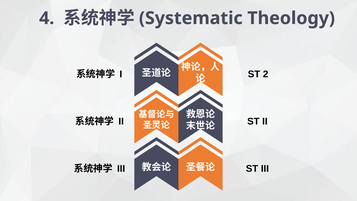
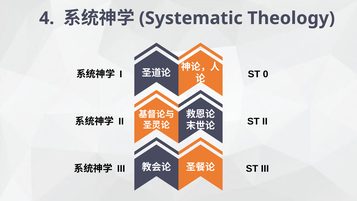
2: 2 -> 0
